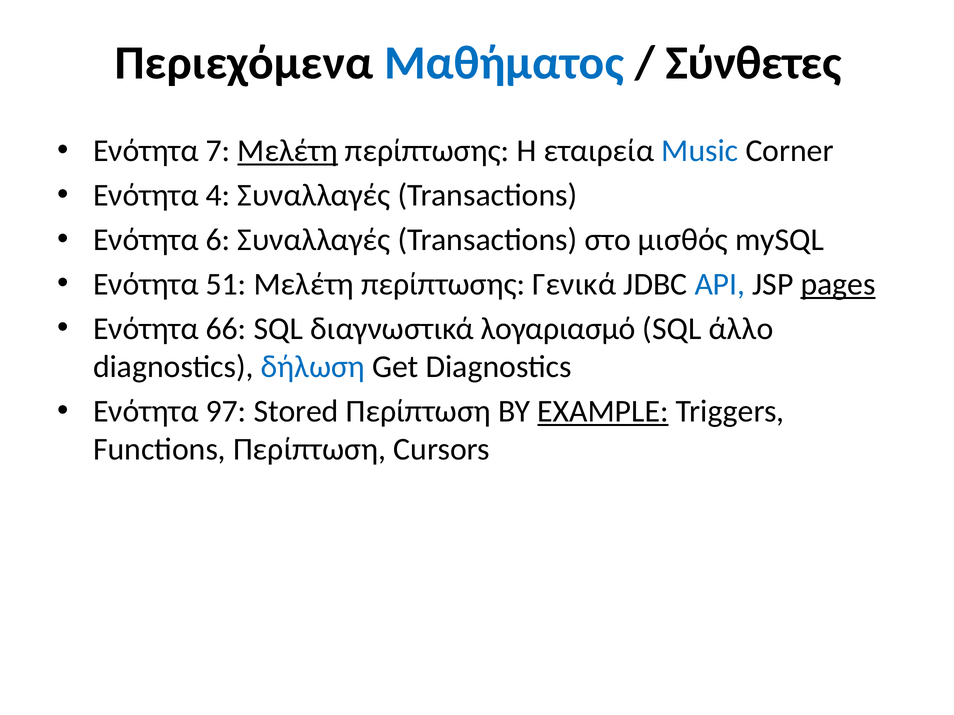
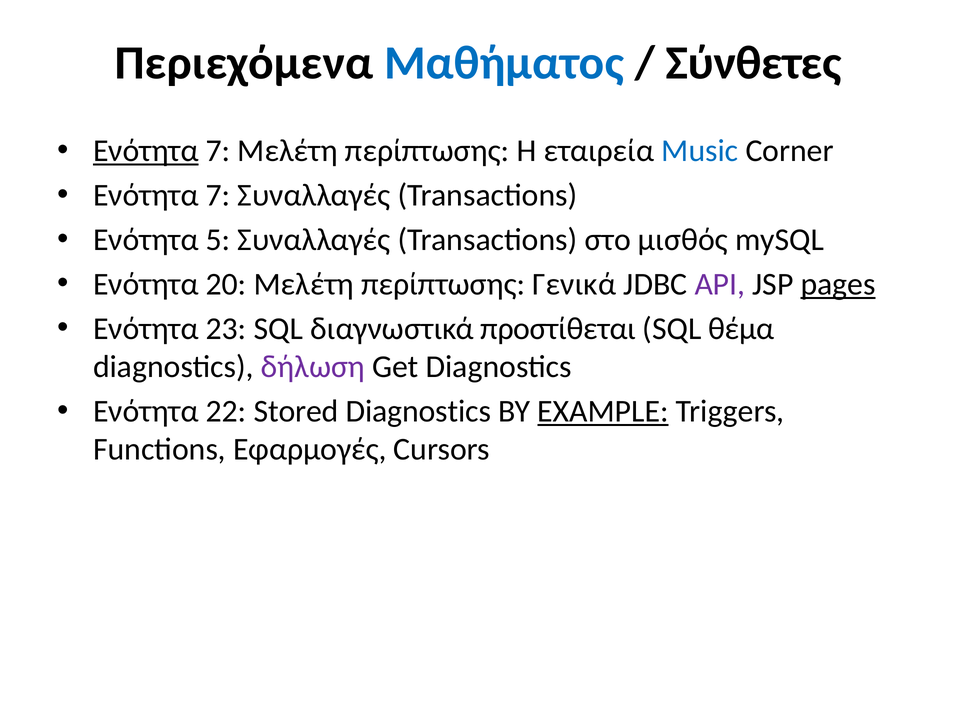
Ενότητα at (146, 151) underline: none -> present
Μελέτη at (288, 151) underline: present -> none
4 at (218, 195): 4 -> 7
6: 6 -> 5
51: 51 -> 20
API colour: blue -> purple
66: 66 -> 23
λογαριασμό: λογαριασμό -> προστίθεται
άλλο: άλλο -> θέμα
δήλωση colour: blue -> purple
97: 97 -> 22
Stored Περίπτωση: Περίπτωση -> Diagnostics
Functions Περίπτωση: Περίπτωση -> Εφαρμογές
